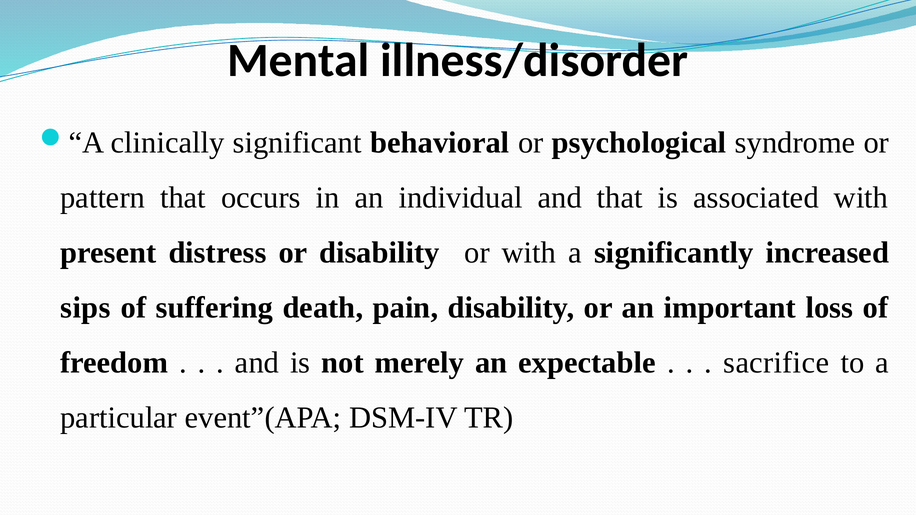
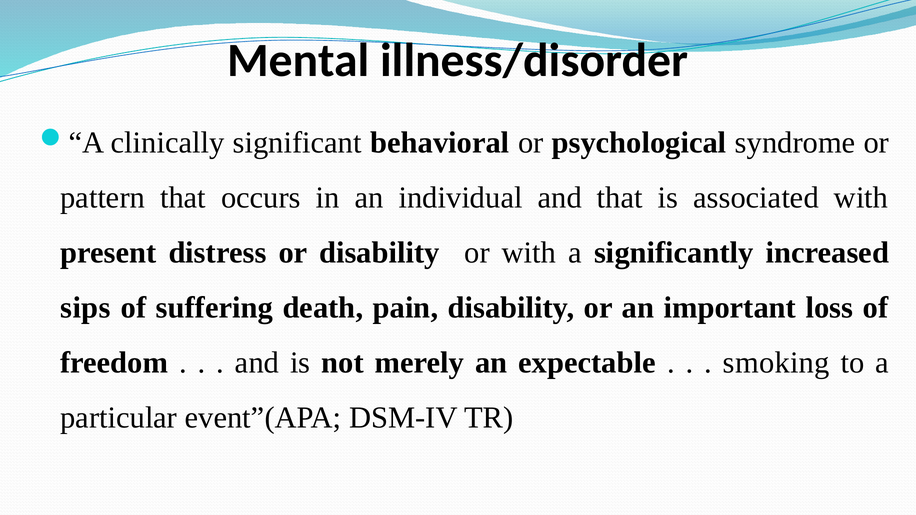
sacrifice: sacrifice -> smoking
